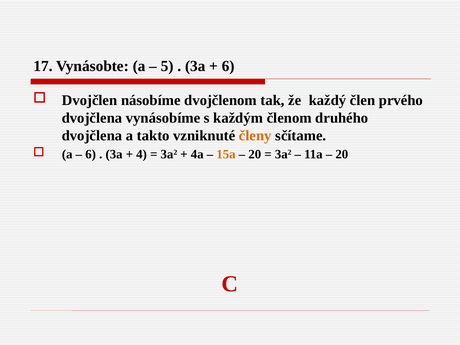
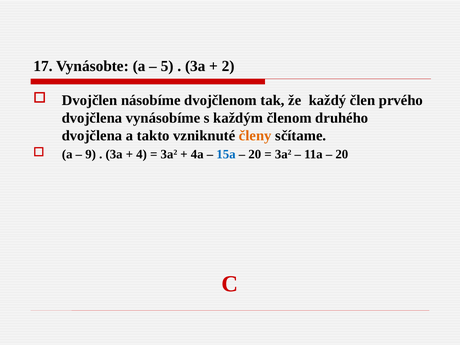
6 at (228, 66): 6 -> 2
6 at (91, 154): 6 -> 9
15a colour: orange -> blue
